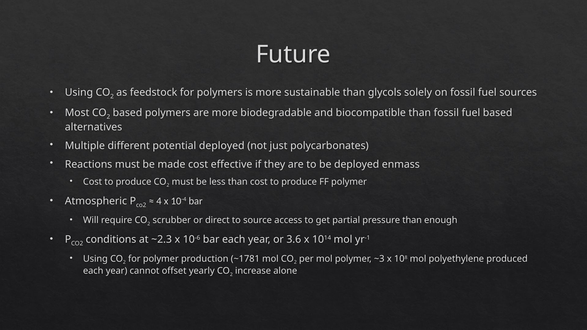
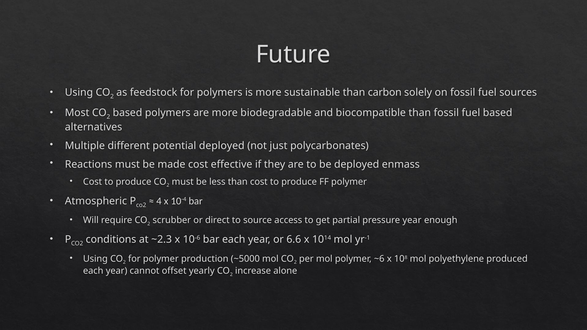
glycols: glycols -> carbon
pressure than: than -> year
3.6: 3.6 -> 6.6
~1781: ~1781 -> ~5000
~3: ~3 -> ~6
